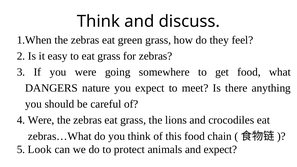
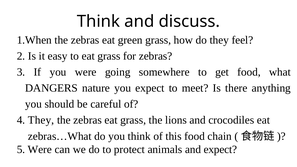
4 Were: Were -> They
5 Look: Look -> Were
